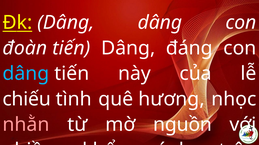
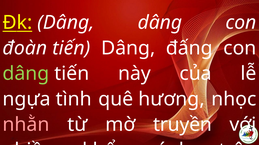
đáng: đáng -> đấng
dâng at (26, 74) colour: light blue -> light green
chiếu: chiếu -> ngựa
nguồn: nguồn -> truyền
